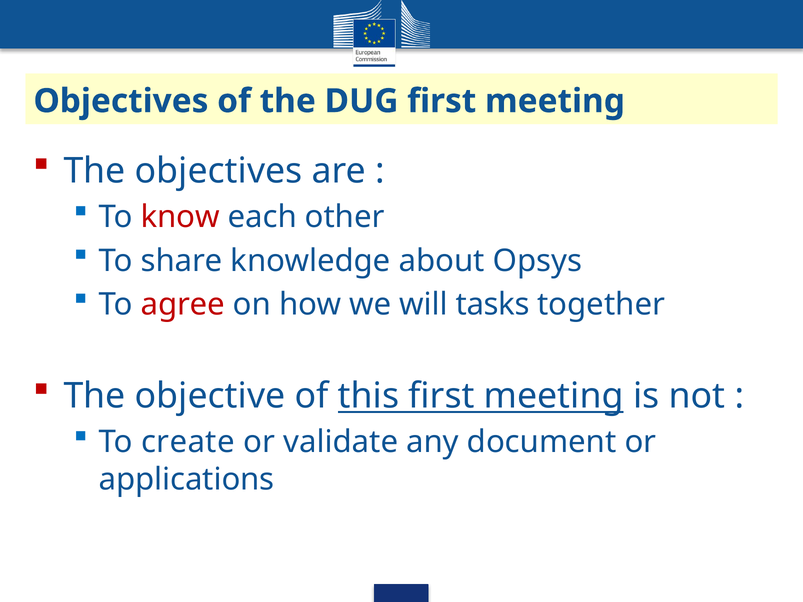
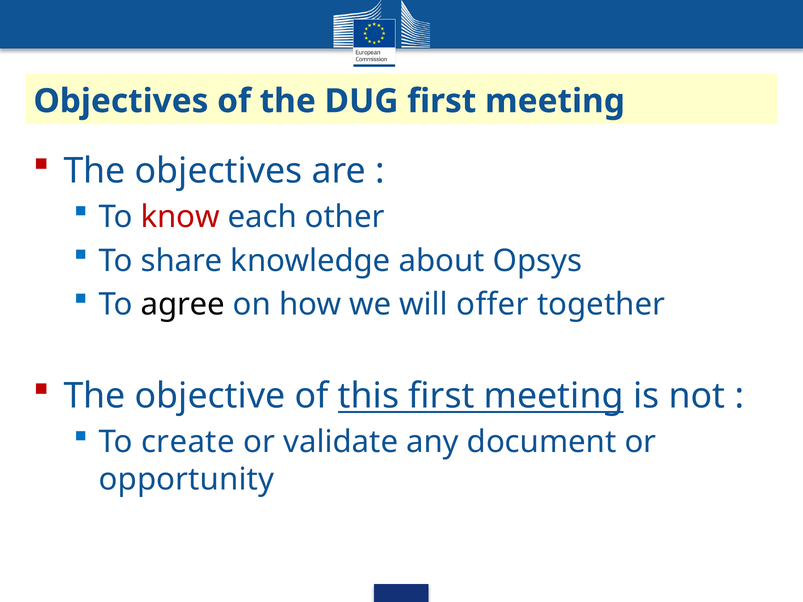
agree colour: red -> black
tasks: tasks -> offer
applications: applications -> opportunity
